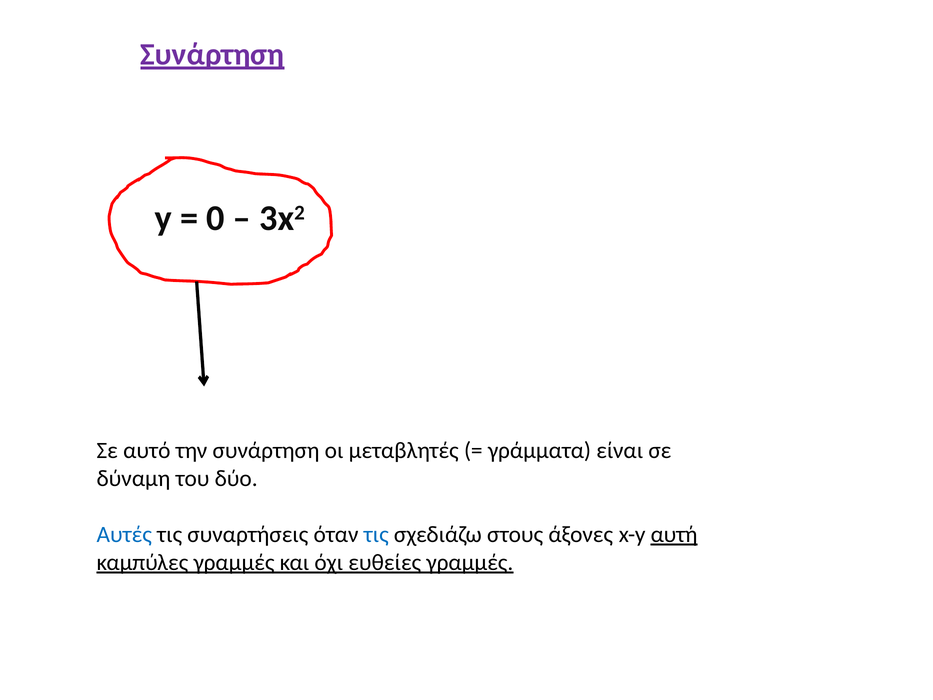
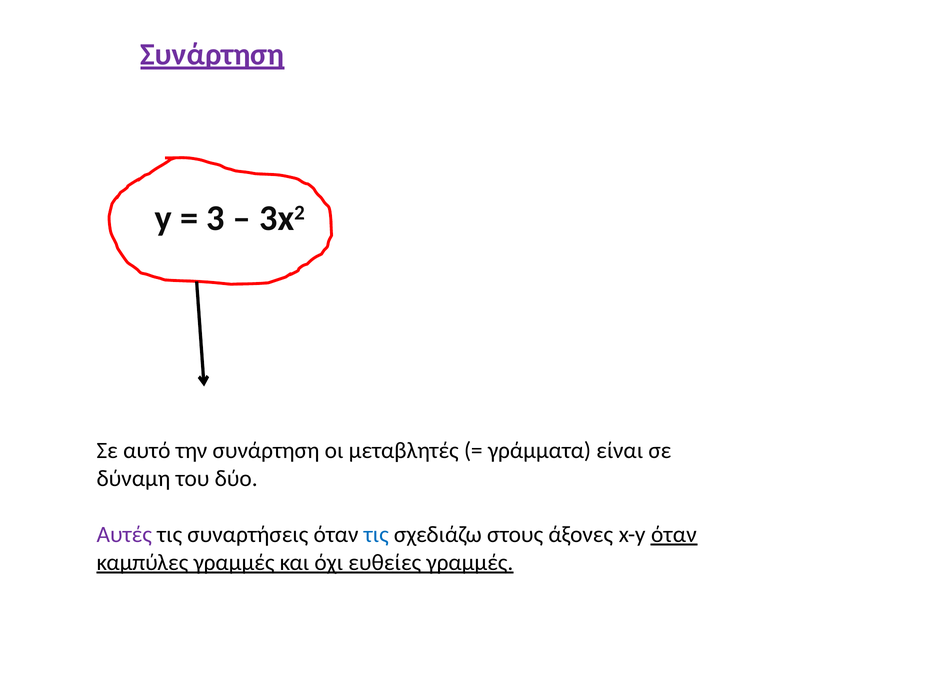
0: 0 -> 3
Αυτές colour: blue -> purple
x-y αυτή: αυτή -> όταν
